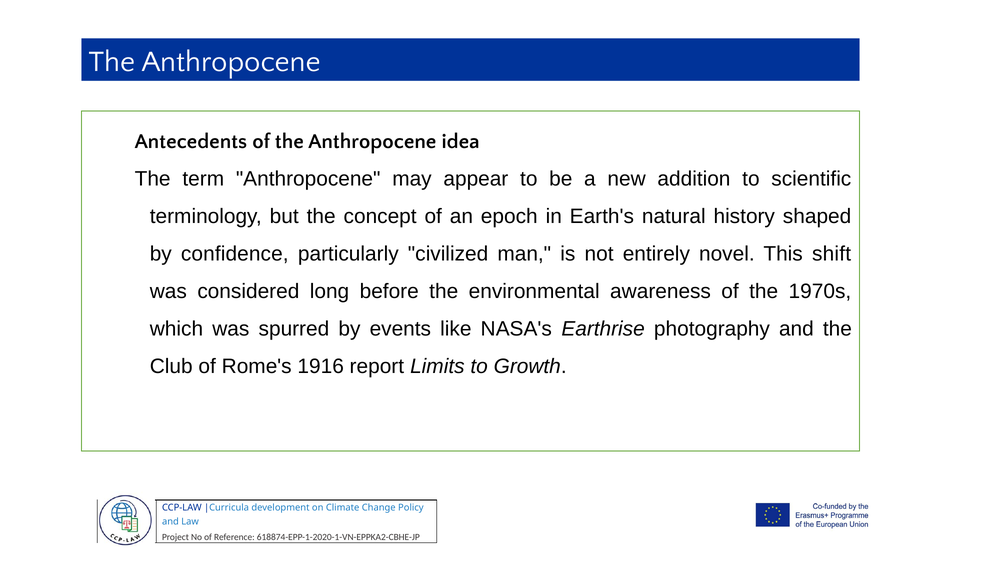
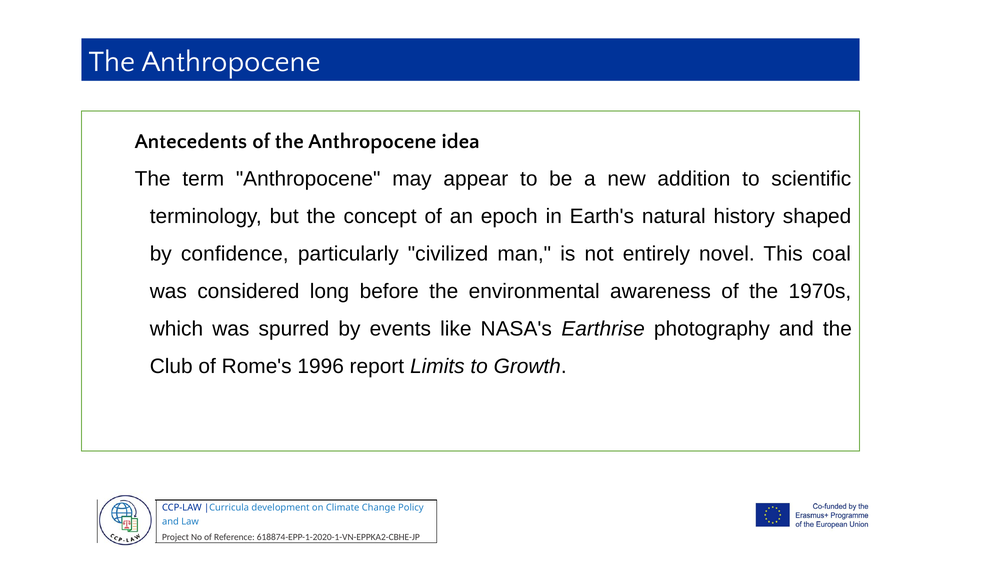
shift: shift -> coal
1916: 1916 -> 1996
